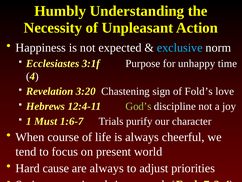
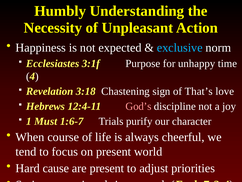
3:20: 3:20 -> 3:18
Fold’s: Fold’s -> That’s
God’s colour: light green -> pink
are always: always -> present
